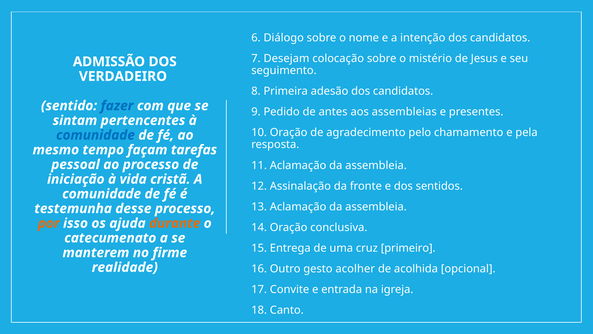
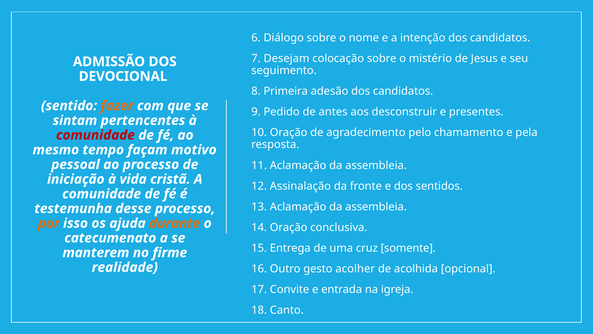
VERDADEIRO: VERDADEIRO -> DEVOCIONAL
fazer colour: blue -> orange
assembleias: assembleias -> desconstruir
comunidade at (95, 135) colour: blue -> red
tarefas: tarefas -> motivo
primeiro: primeiro -> somente
